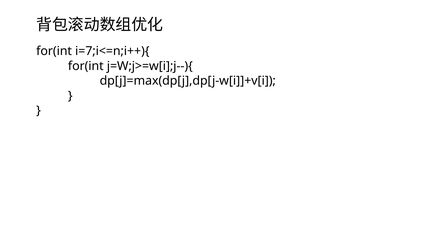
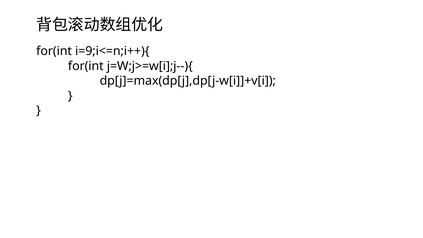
i=7;i<=n;i++){: i=7;i<=n;i++){ -> i=9;i<=n;i++){
